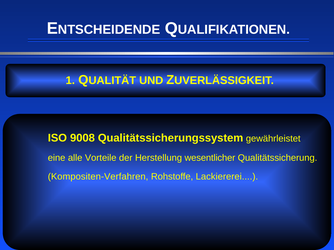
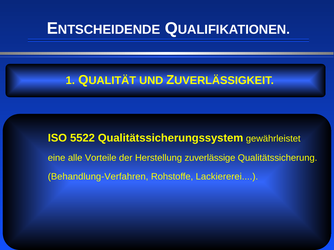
9008: 9008 -> 5522
wesentlicher: wesentlicher -> zuverlässige
Kompositen-Verfahren: Kompositen-Verfahren -> Behandlung-Verfahren
